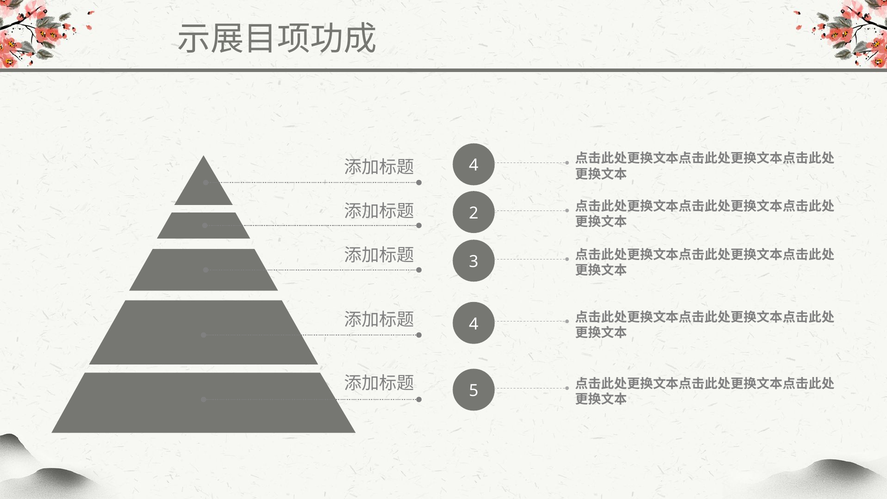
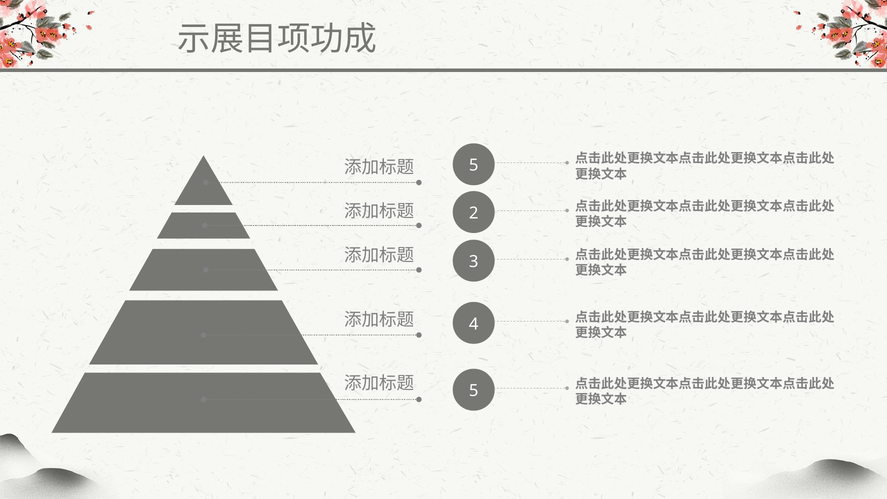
4 at (474, 165): 4 -> 5
